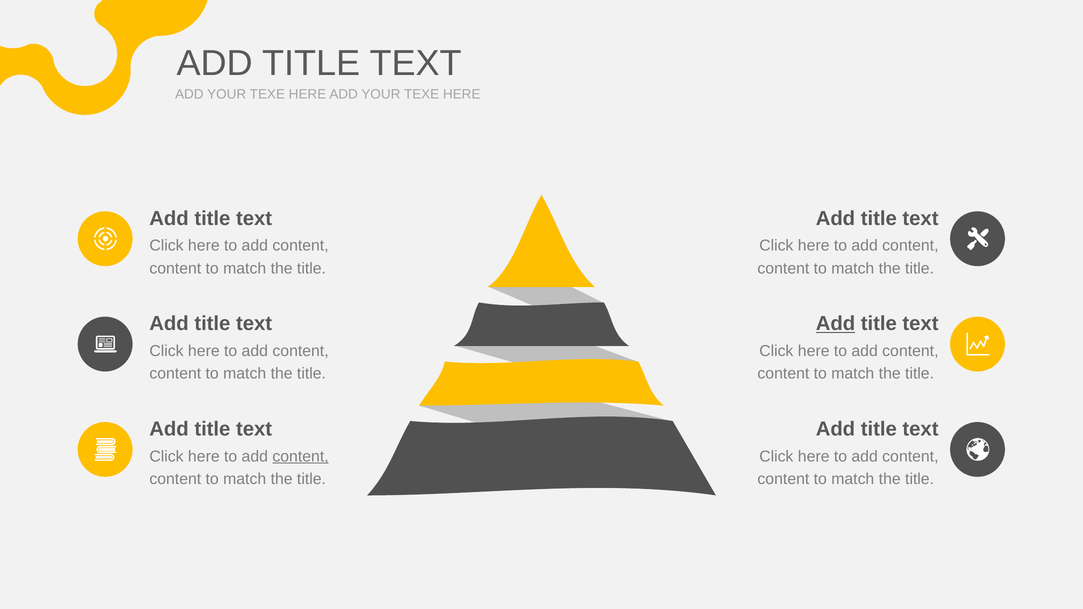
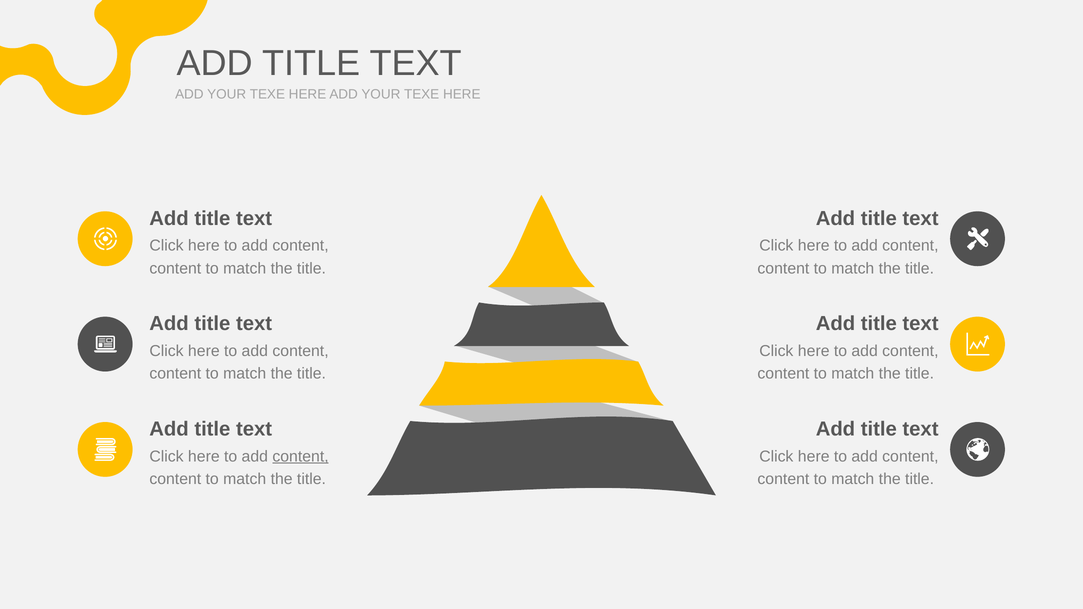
Add at (835, 324) underline: present -> none
